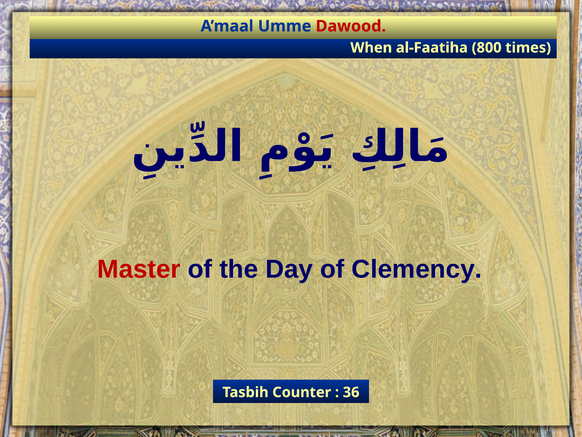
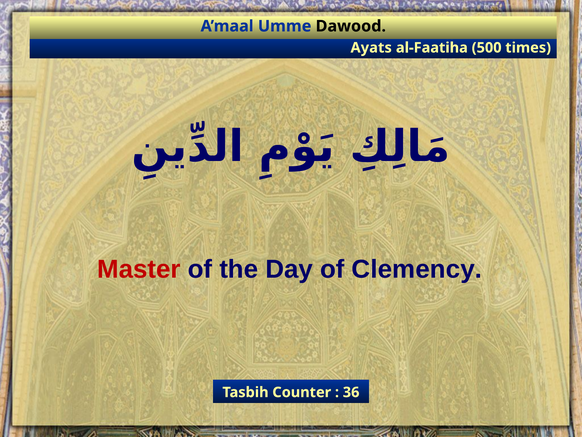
Dawood colour: red -> black
When: When -> Ayats
800: 800 -> 500
